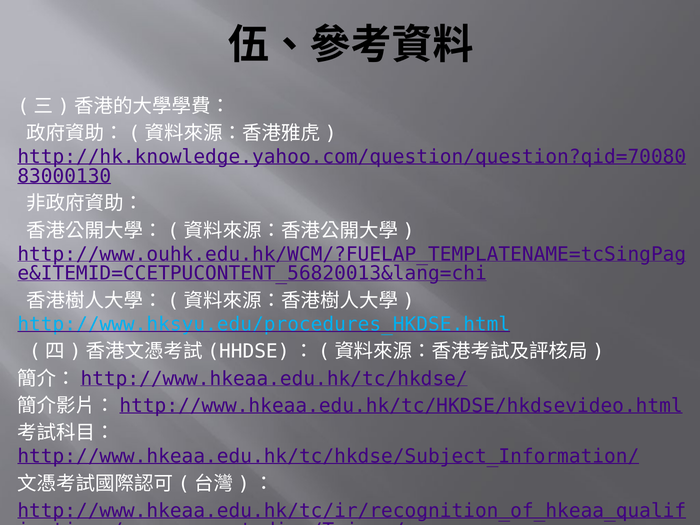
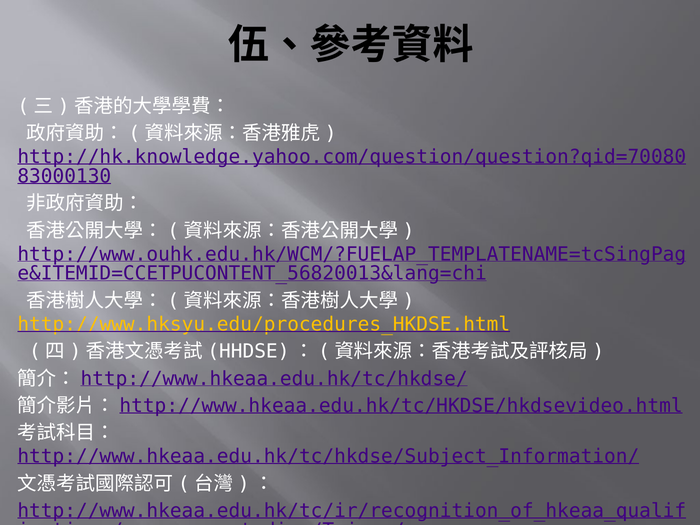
http://www.hksyu.edu/procedures_HKDSE.html colour: light blue -> yellow
